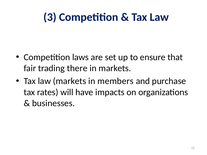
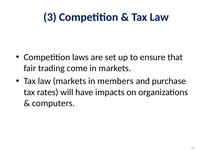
there: there -> come
businesses: businesses -> computers
